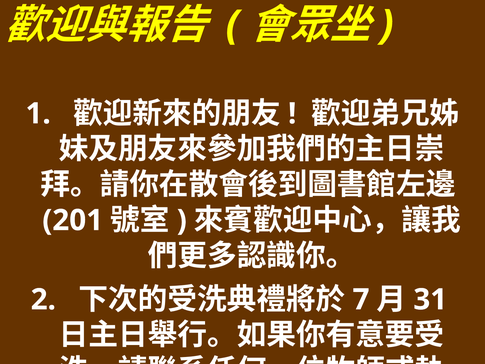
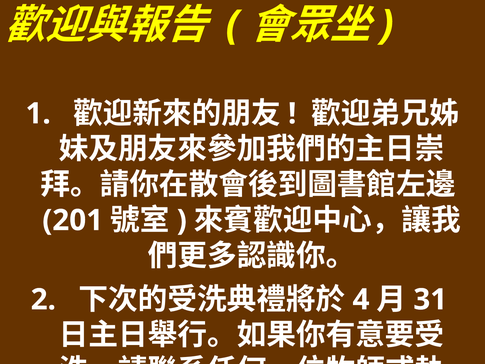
7: 7 -> 4
